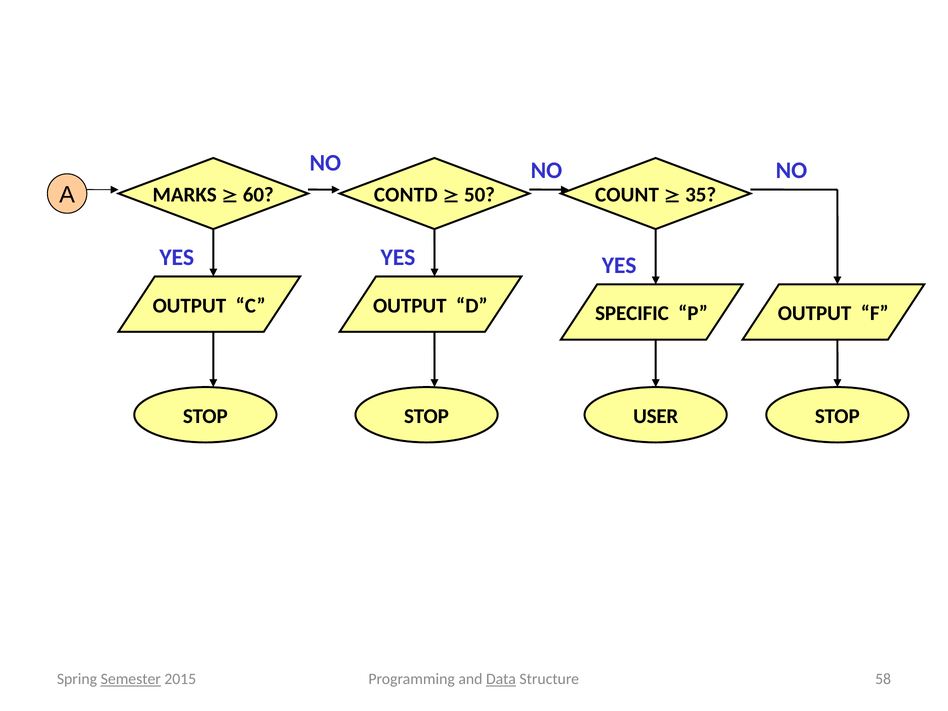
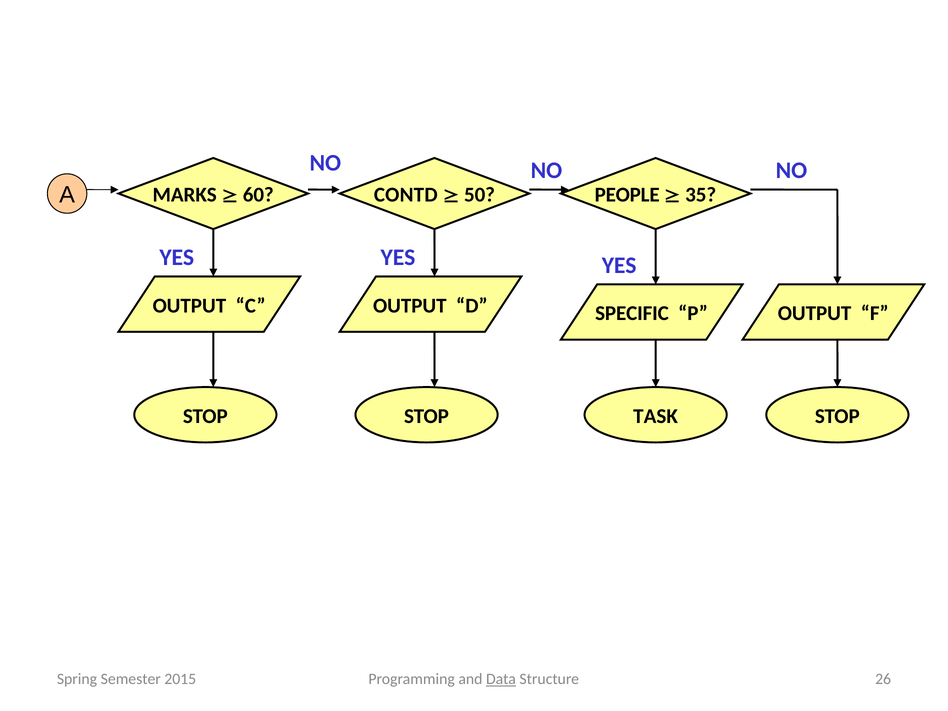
COUNT: COUNT -> PEOPLE
USER: USER -> TASK
Semester underline: present -> none
58: 58 -> 26
